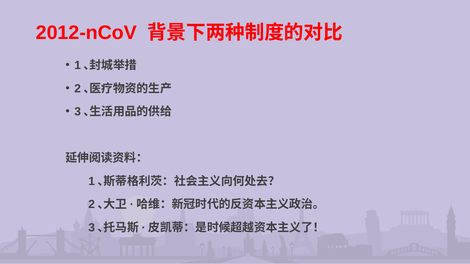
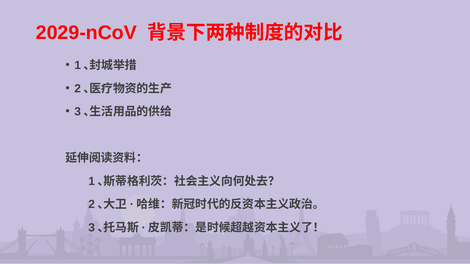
2012-nCoV: 2012-nCoV -> 2029-nCoV
